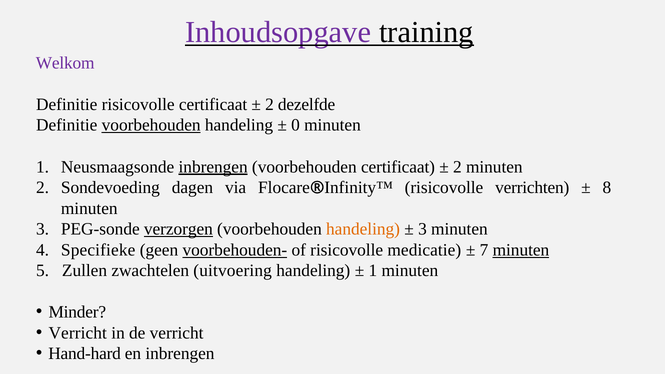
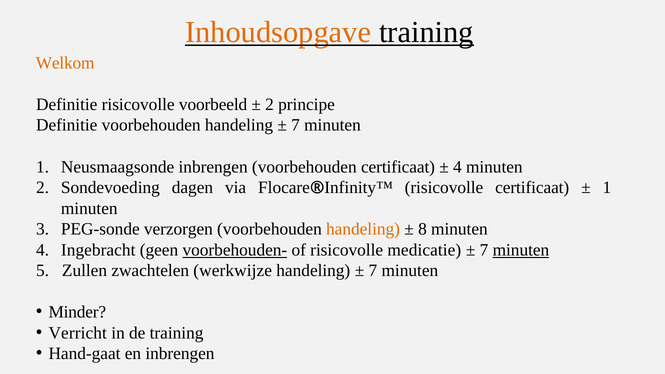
Inhoudsopgave colour: purple -> orange
Welkom colour: purple -> orange
risicovolle certificaat: certificaat -> voorbeeld
dezelfde: dezelfde -> principe
voorbehouden at (151, 125) underline: present -> none
0 at (296, 125): 0 -> 7
inbrengen at (213, 167) underline: present -> none
2 at (457, 167): 2 -> 4
risicovolle verrichten: verrichten -> certificaat
8 at (607, 188): 8 -> 1
verzorgen underline: present -> none
3 at (422, 229): 3 -> 8
Specifieke: Specifieke -> Ingebracht
uitvoering: uitvoering -> werkwijze
1 at (373, 271): 1 -> 7
de verricht: verricht -> training
Hand-hard: Hand-hard -> Hand-gaat
